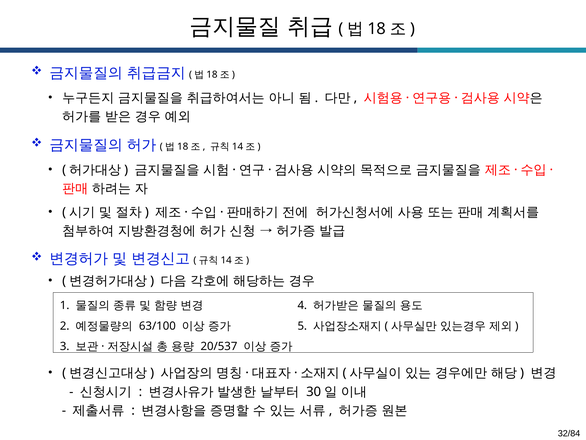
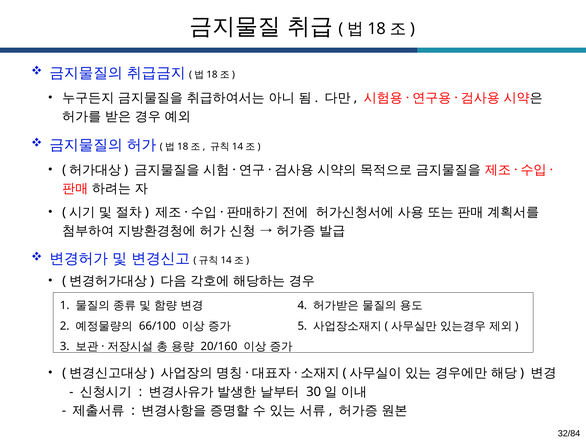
63/100: 63/100 -> 66/100
20/537: 20/537 -> 20/160
